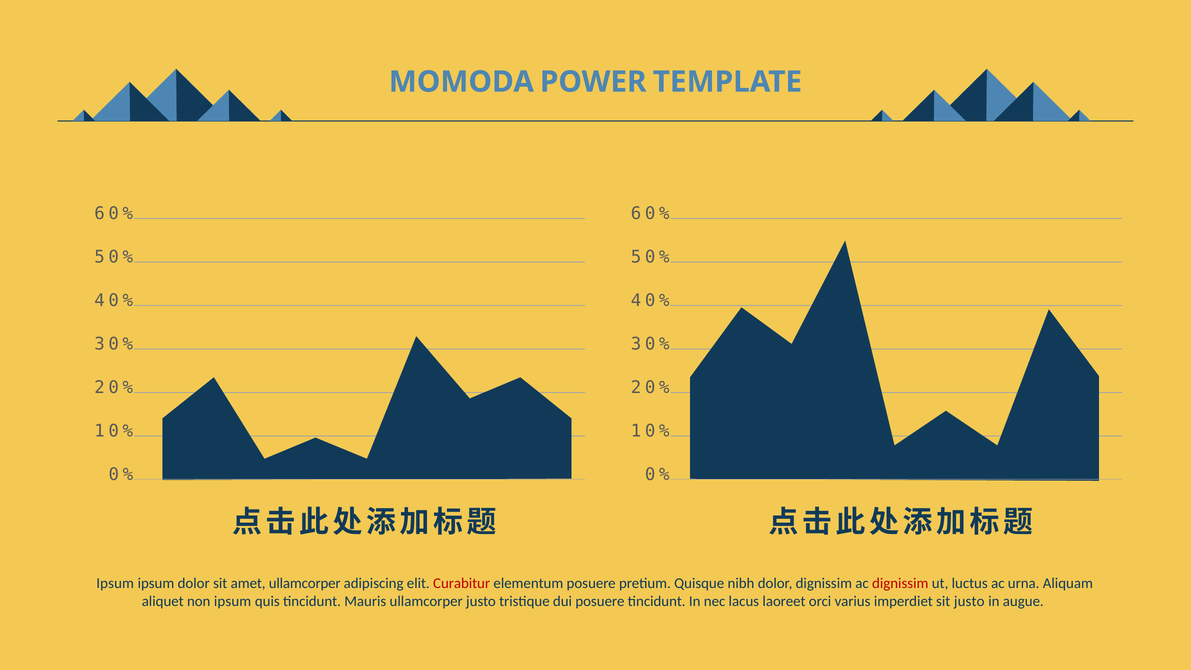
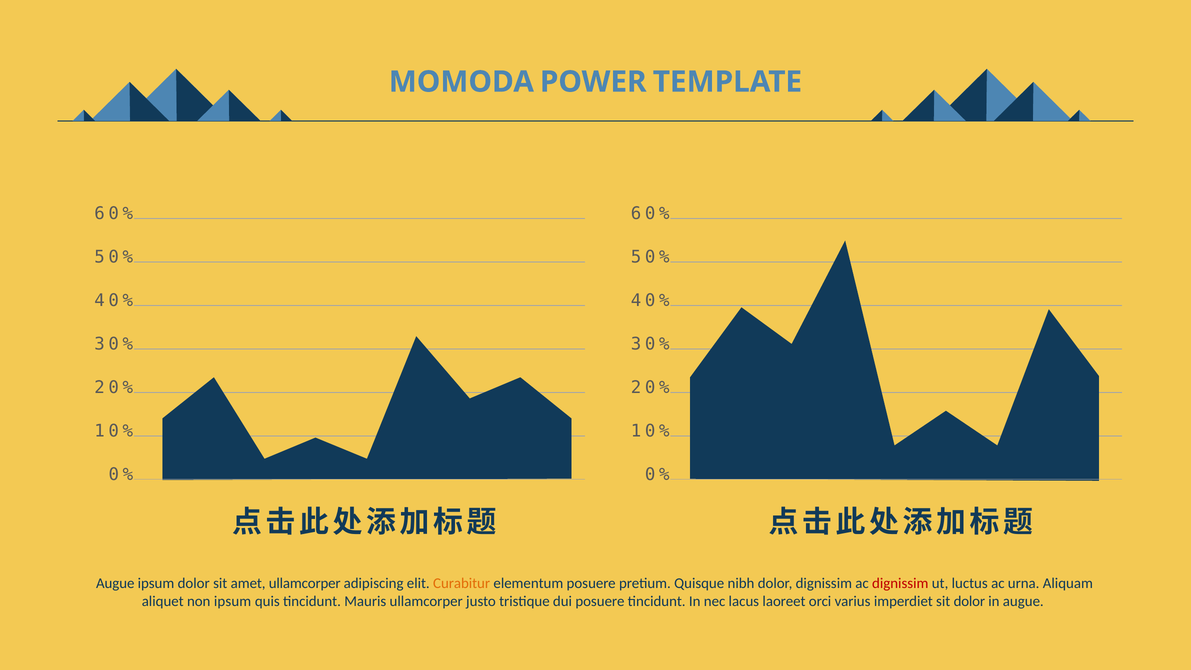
Ipsum at (115, 583): Ipsum -> Augue
Curabitur colour: red -> orange
sit justo: justo -> dolor
